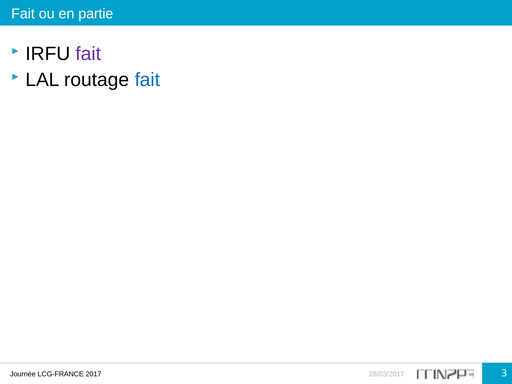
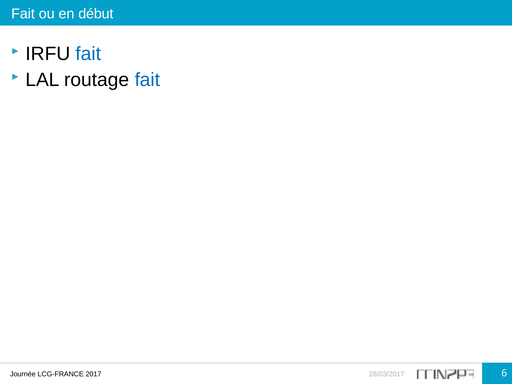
partie: partie -> début
fait at (88, 54) colour: purple -> blue
3: 3 -> 6
